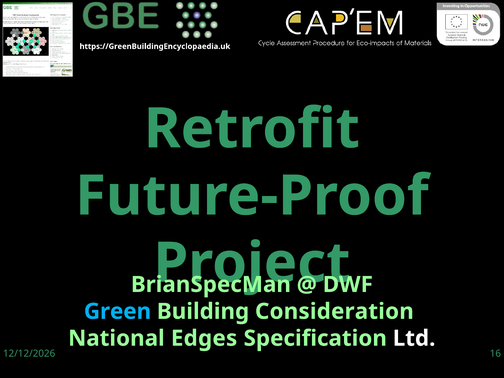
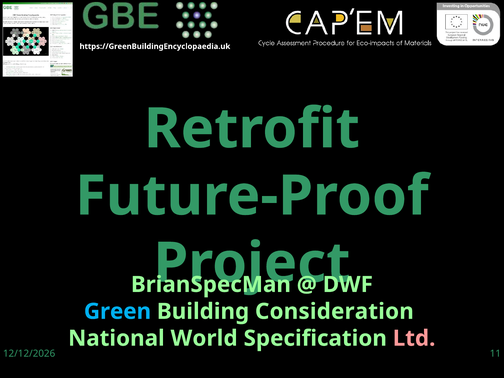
Edges: Edges -> World
Ltd colour: white -> pink
16: 16 -> 11
